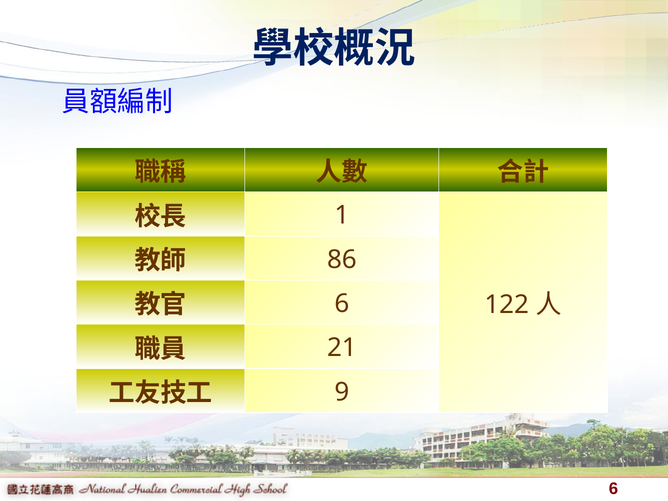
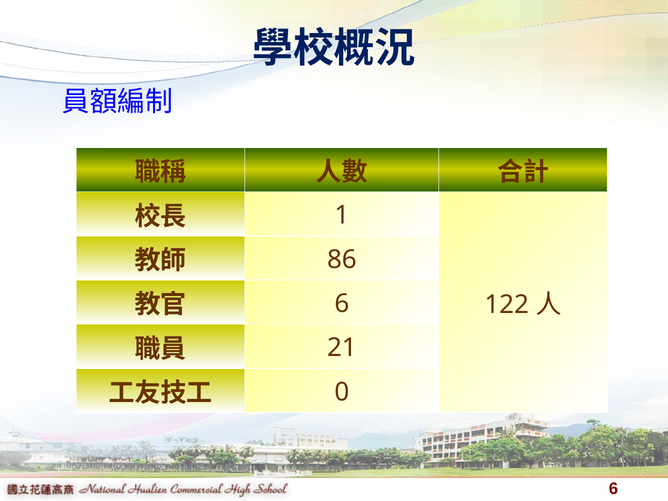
9: 9 -> 0
